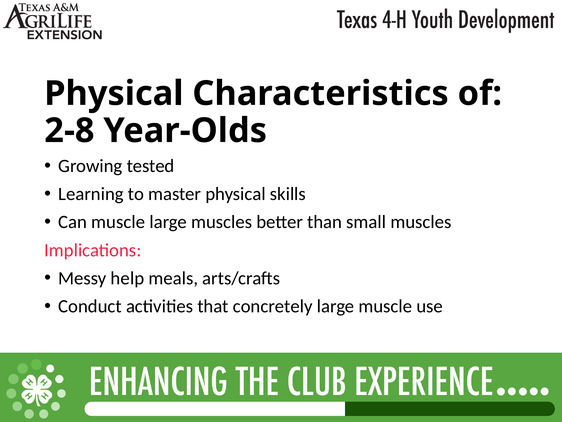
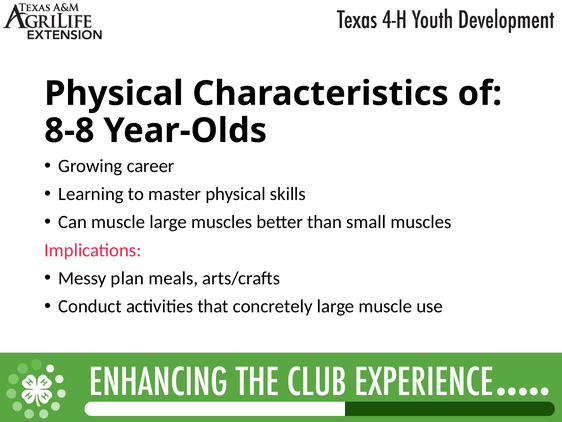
2-8: 2-8 -> 8-8
tested: tested -> career
help: help -> plan
